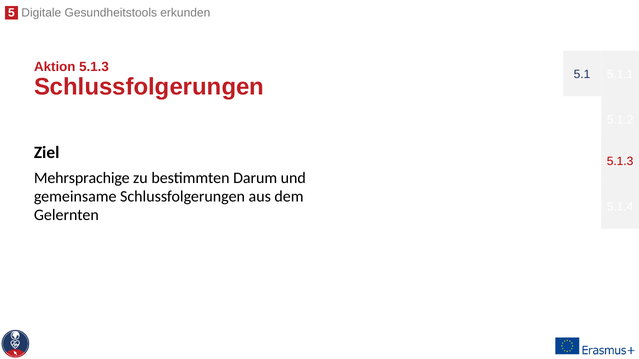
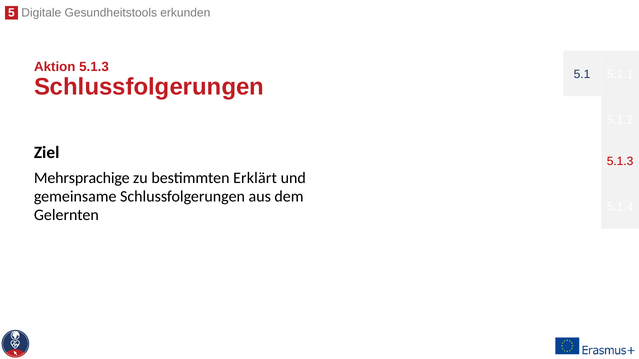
Darum: Darum -> Erklärt
